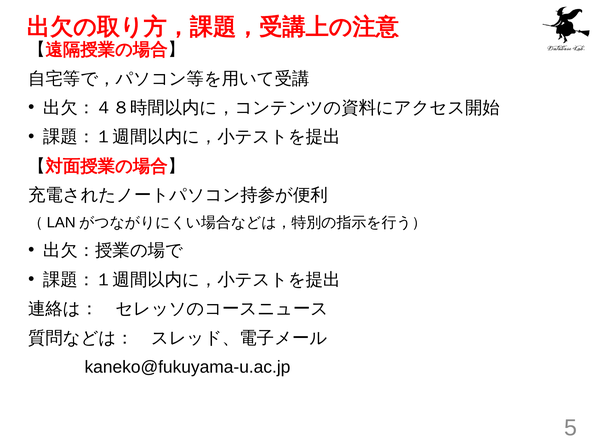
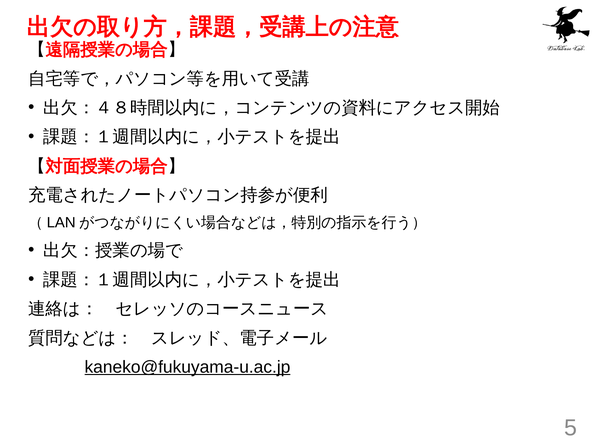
kaneko@fukuyama-u.ac.jp underline: none -> present
